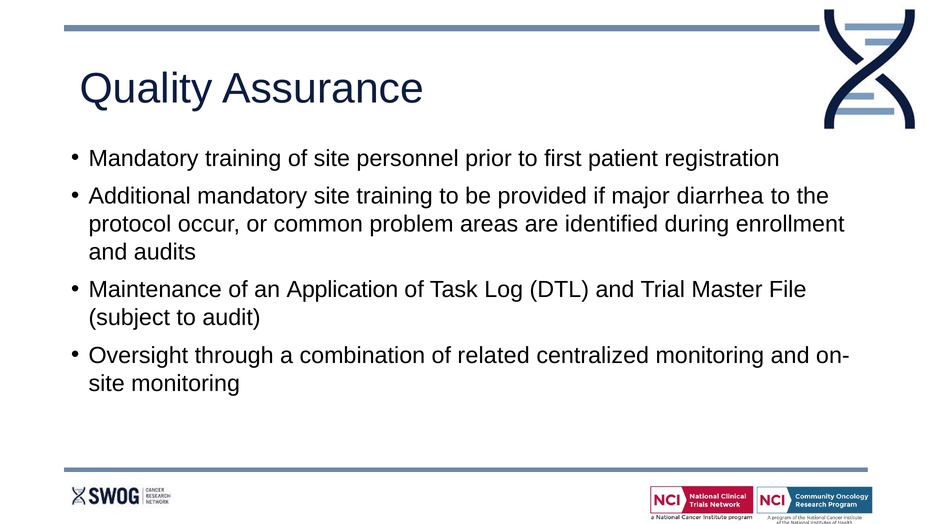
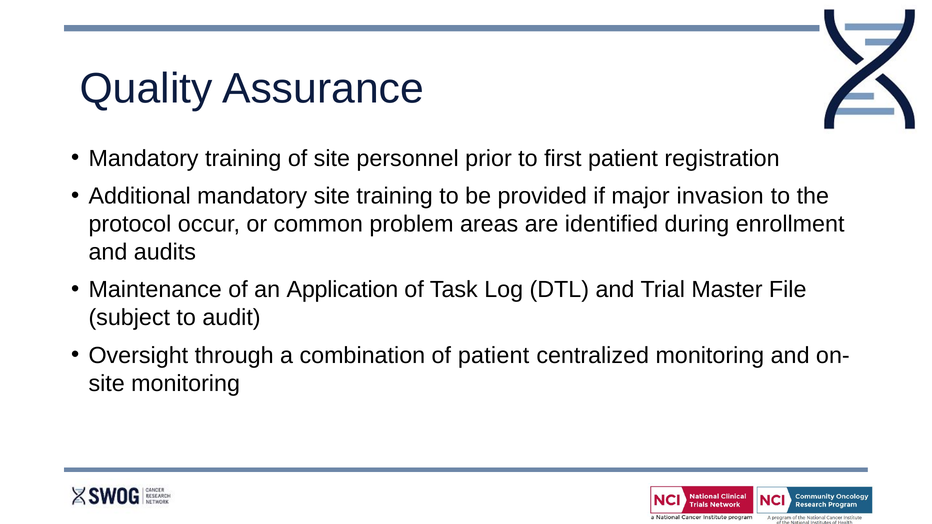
diarrhea: diarrhea -> invasion
of related: related -> patient
